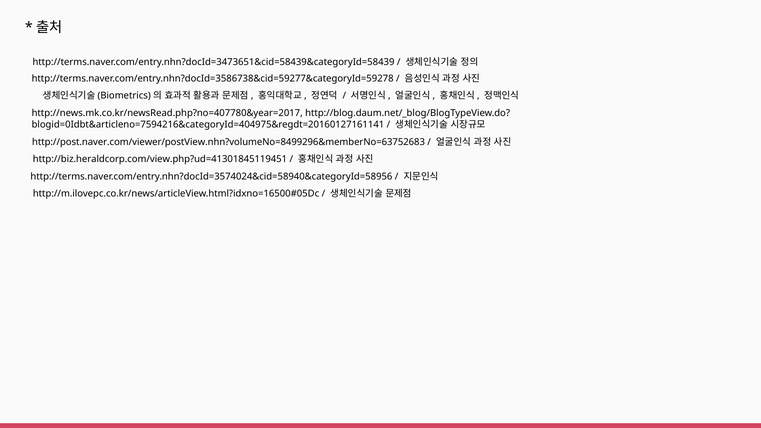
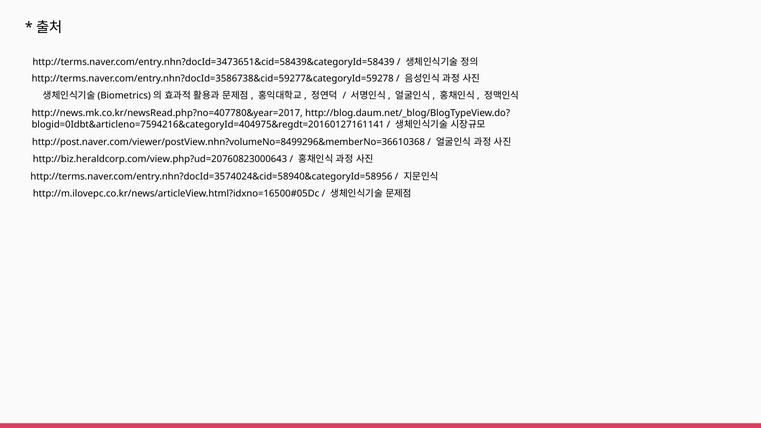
http://post.naver.com/viewer/postView.nhn?volumeNo=8499296&memberNo=63752683: http://post.naver.com/viewer/postView.nhn?volumeNo=8499296&memberNo=63752683 -> http://post.naver.com/viewer/postView.nhn?volumeNo=8499296&memberNo=36610368
http://biz.heraldcorp.com/view.php?ud=41301845119451: http://biz.heraldcorp.com/view.php?ud=41301845119451 -> http://biz.heraldcorp.com/view.php?ud=20760823000643
